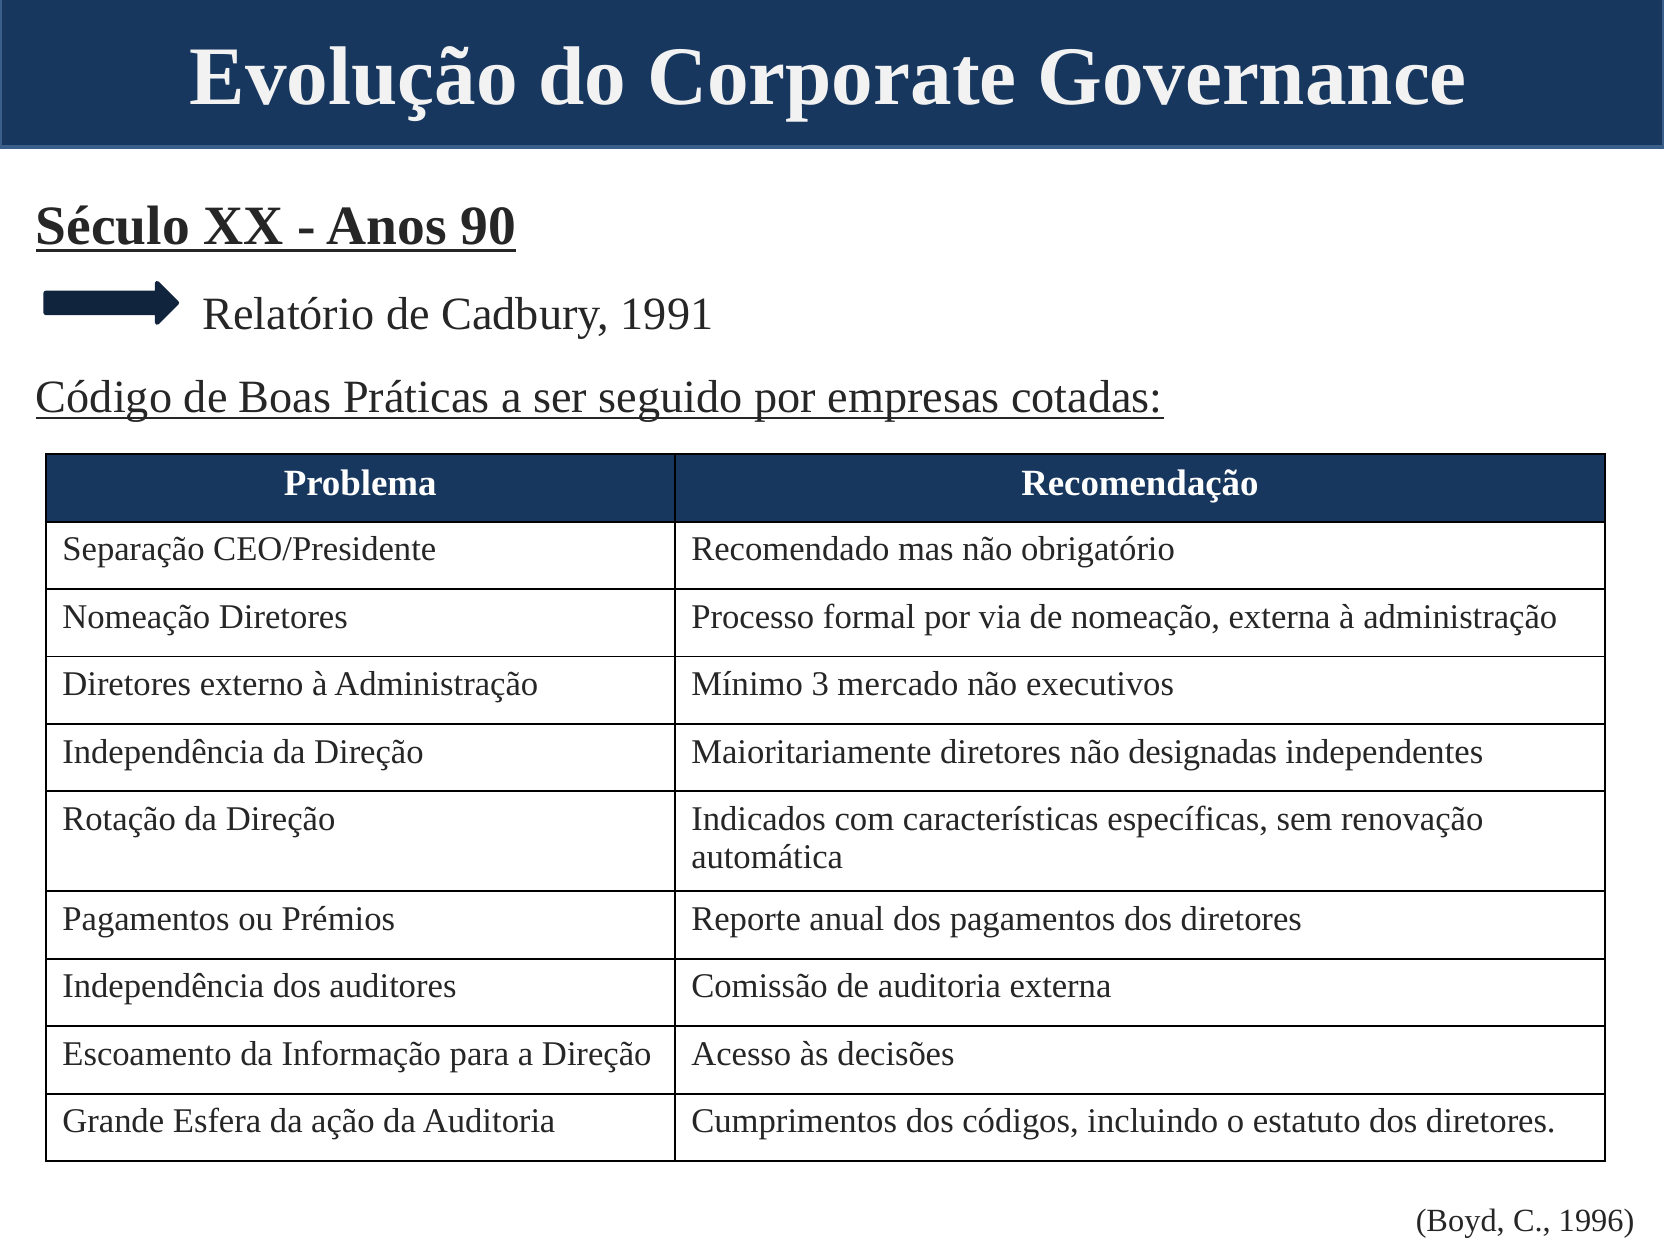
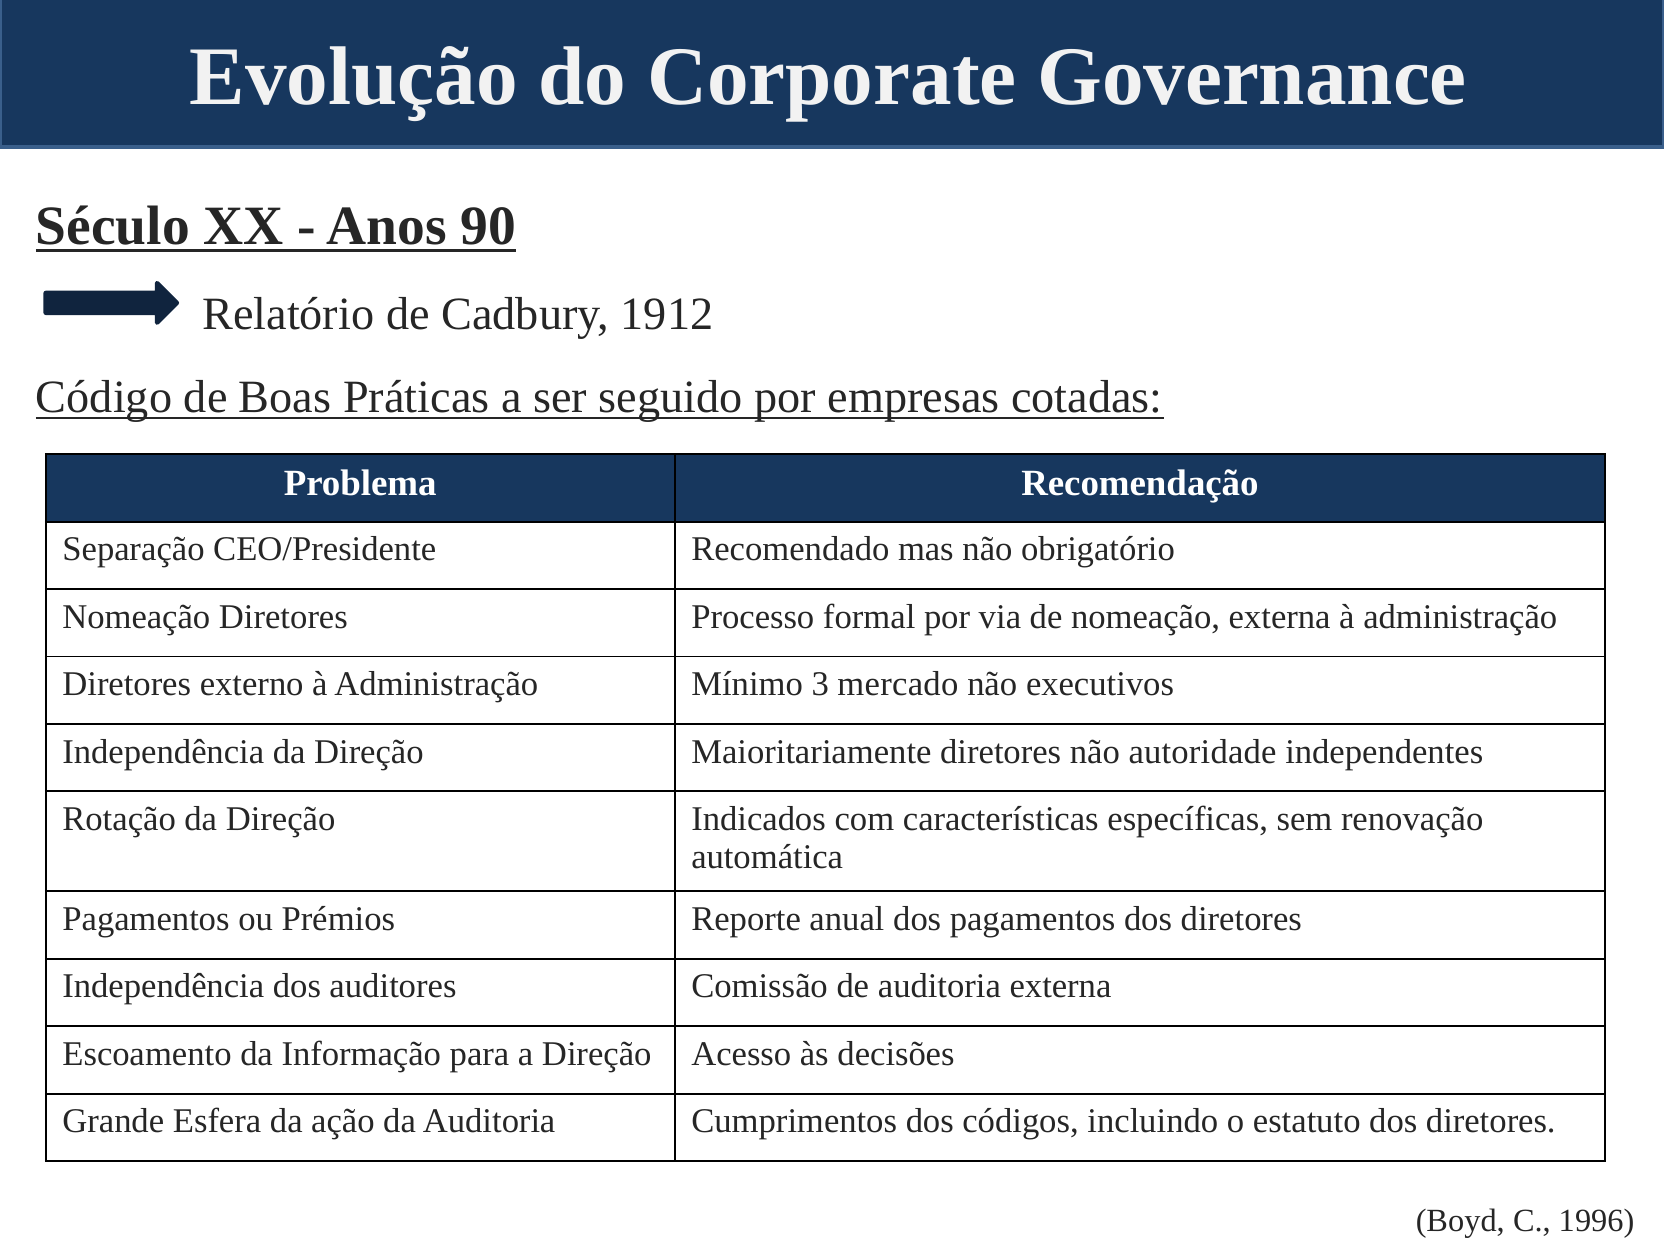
1991: 1991 -> 1912
designadas: designadas -> autoridade
